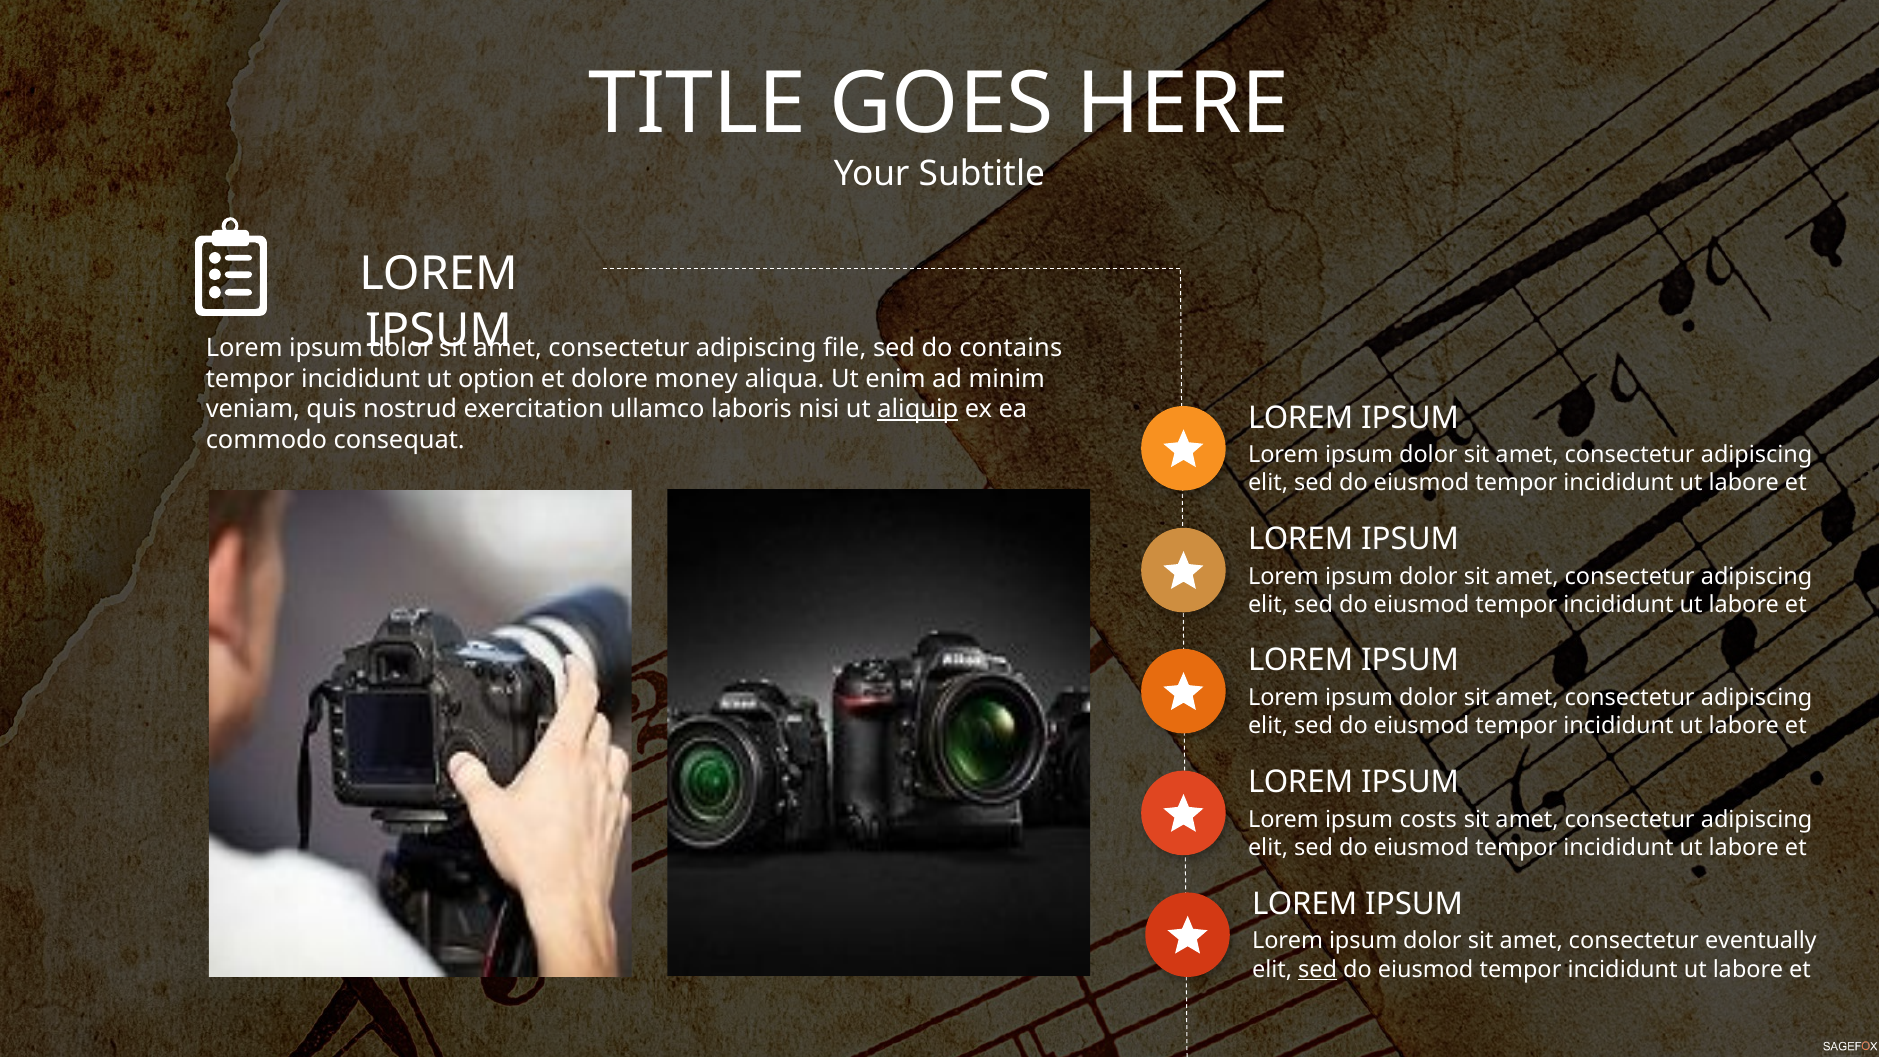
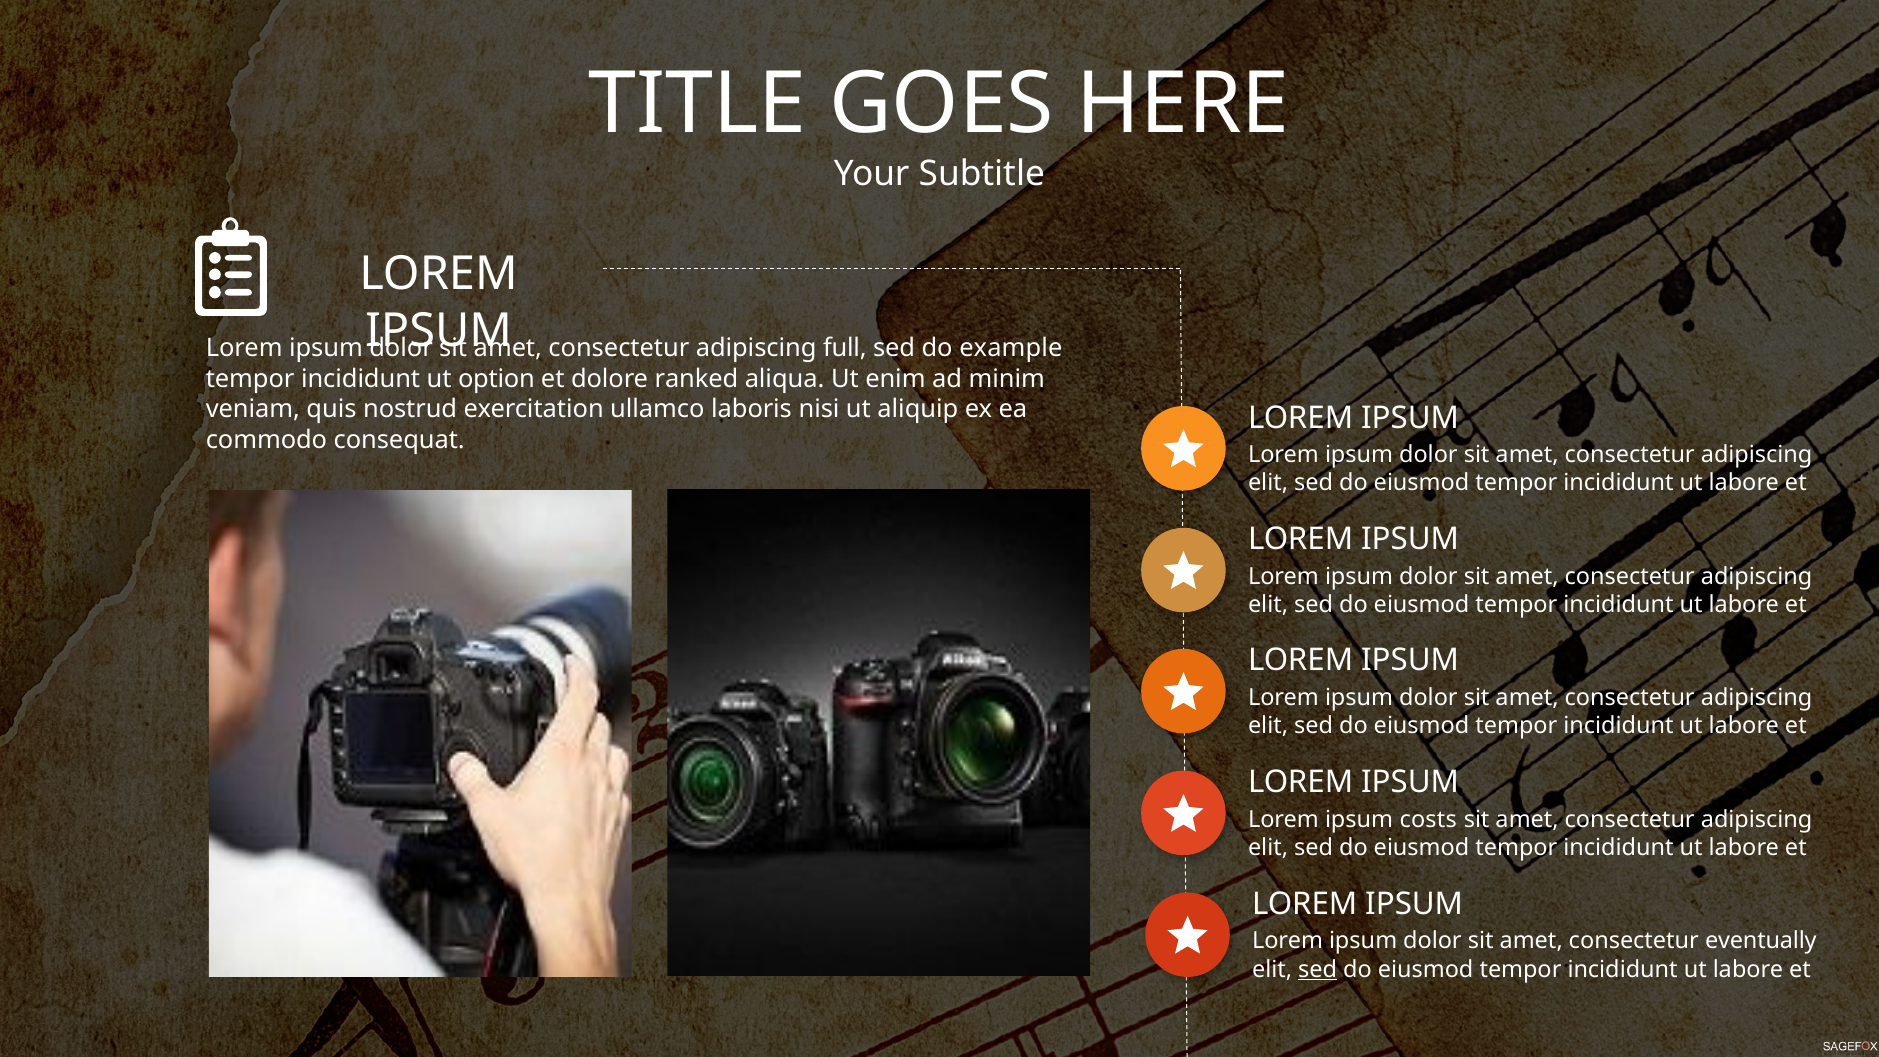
file: file -> full
contains: contains -> example
money: money -> ranked
aliquip underline: present -> none
